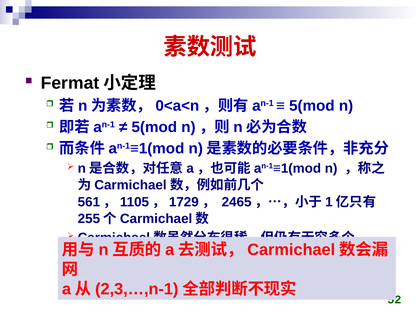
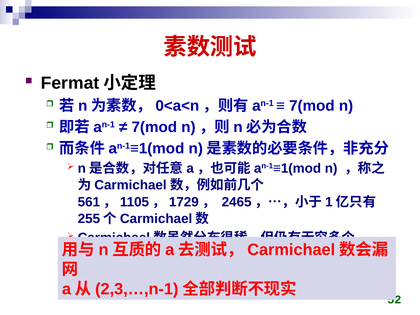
5(mod at (312, 106): 5(mod -> 7(mod
5(mod at (154, 127): 5(mod -> 7(mod
